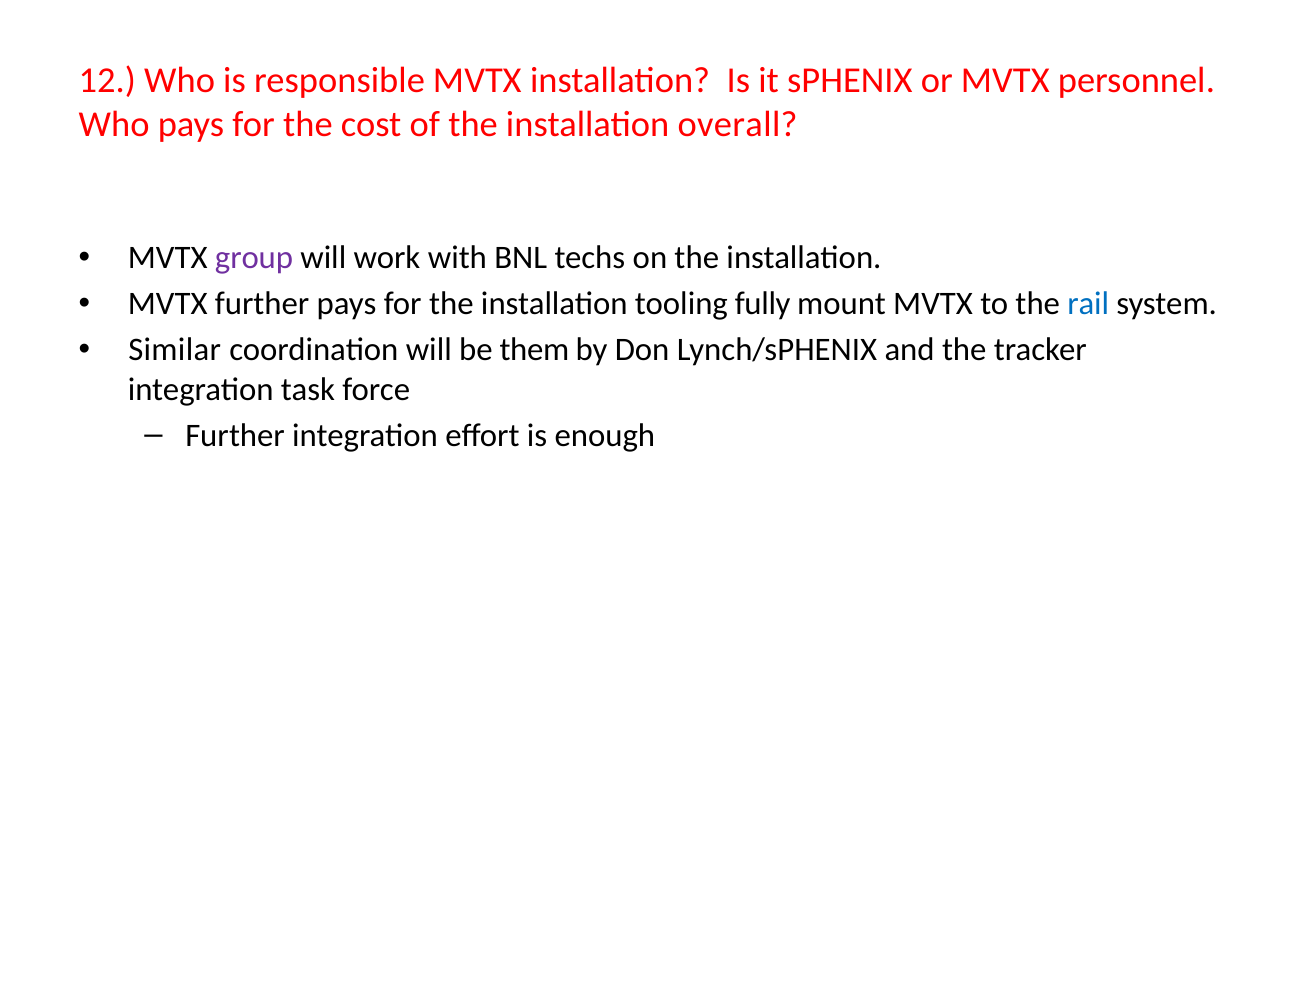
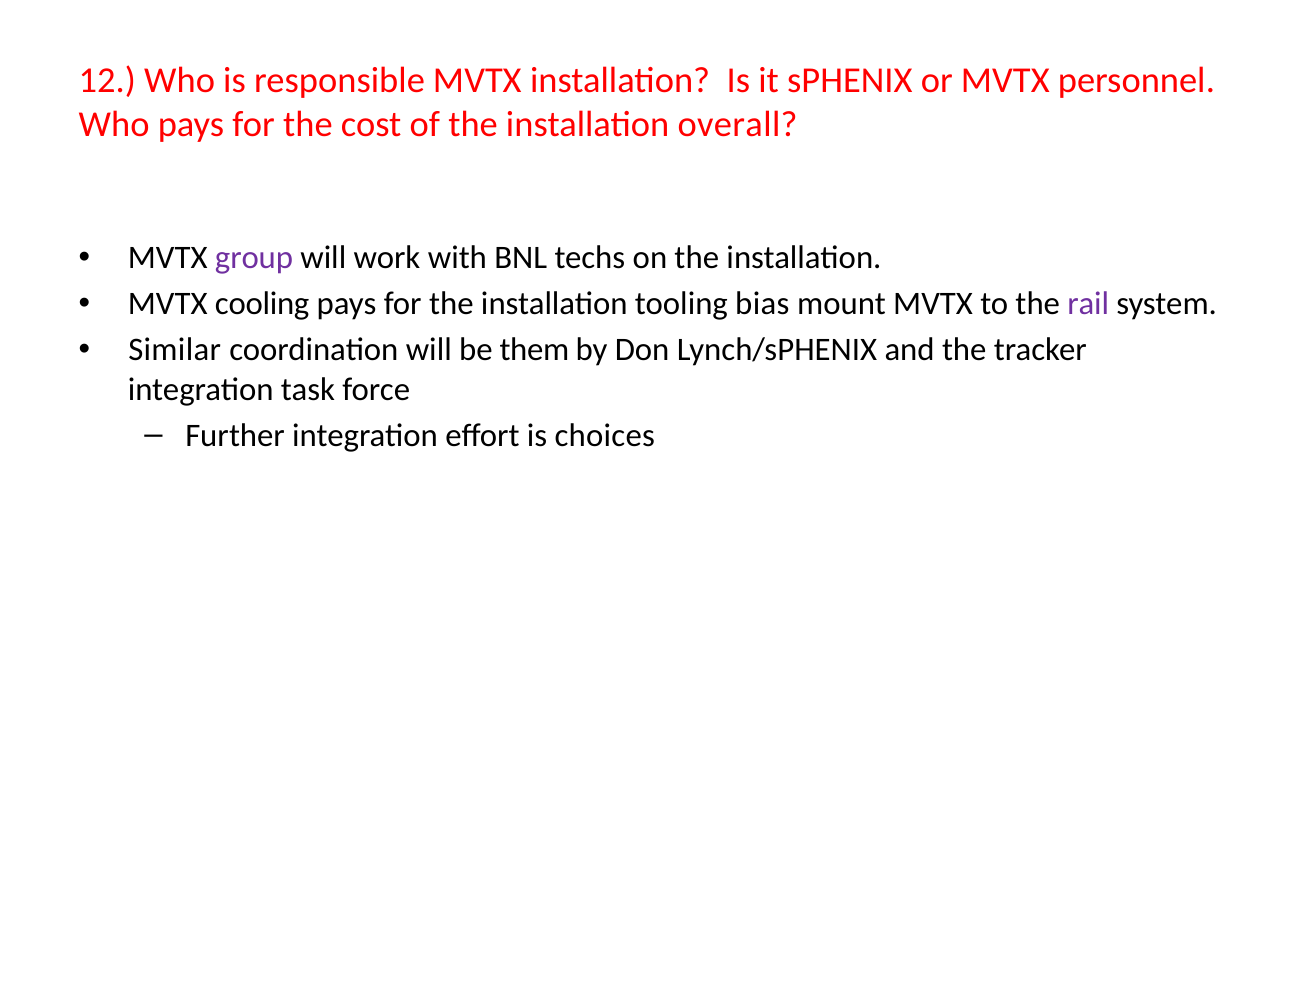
MVTX further: further -> cooling
fully: fully -> bias
rail colour: blue -> purple
enough: enough -> choices
